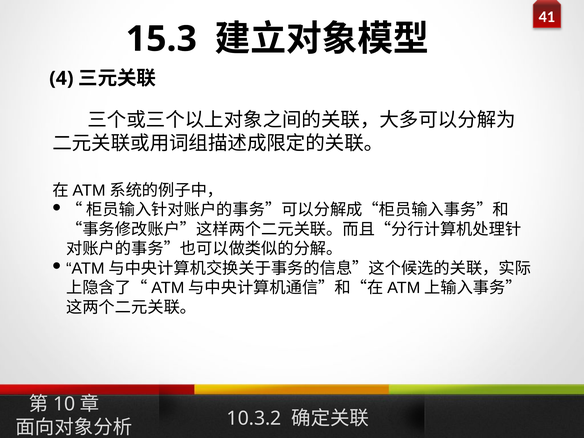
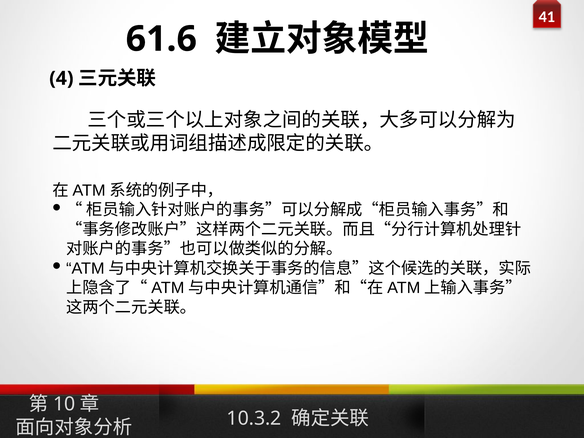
15.3: 15.3 -> 61.6
